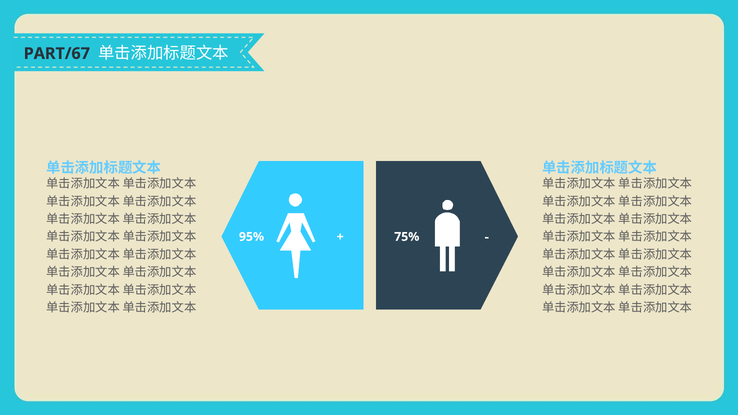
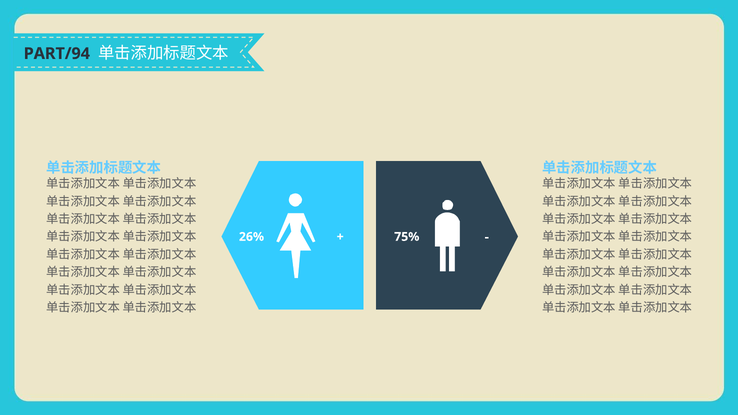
PART/67: PART/67 -> PART/94
95%: 95% -> 26%
